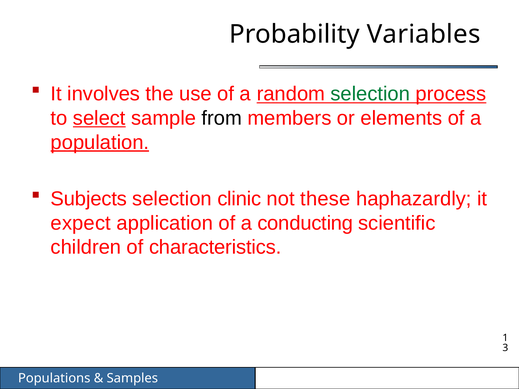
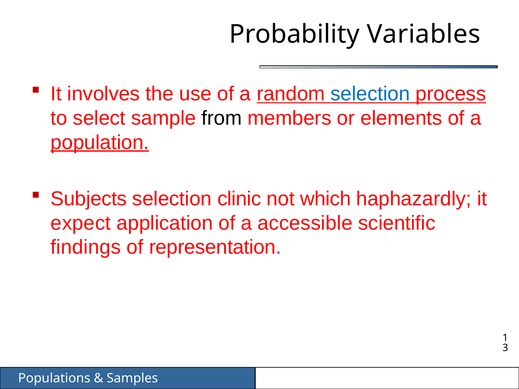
selection at (370, 94) colour: green -> blue
select underline: present -> none
these: these -> which
conducting: conducting -> accessible
children: children -> findings
characteristics: characteristics -> representation
